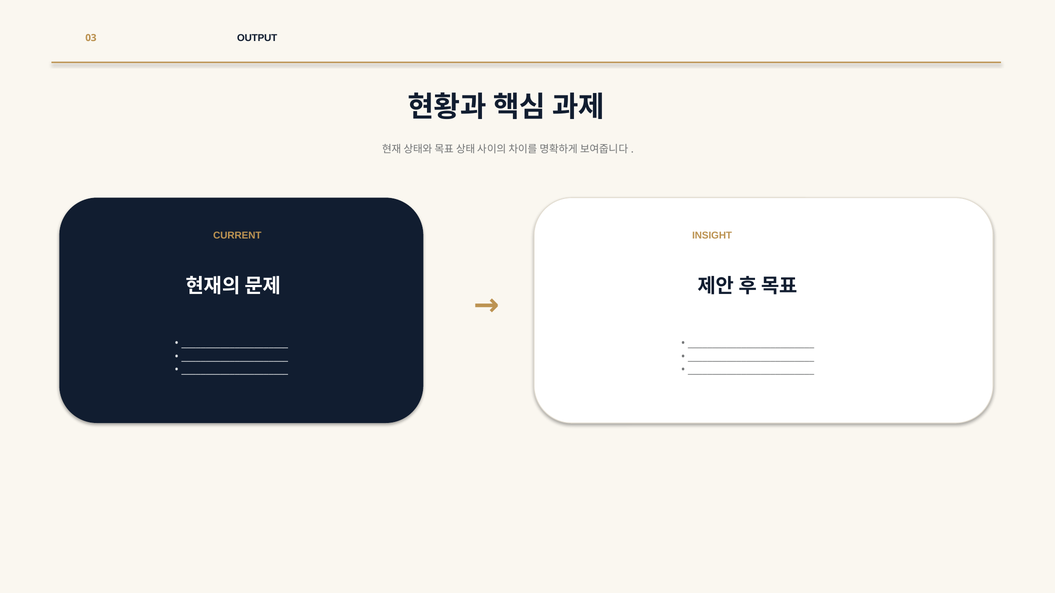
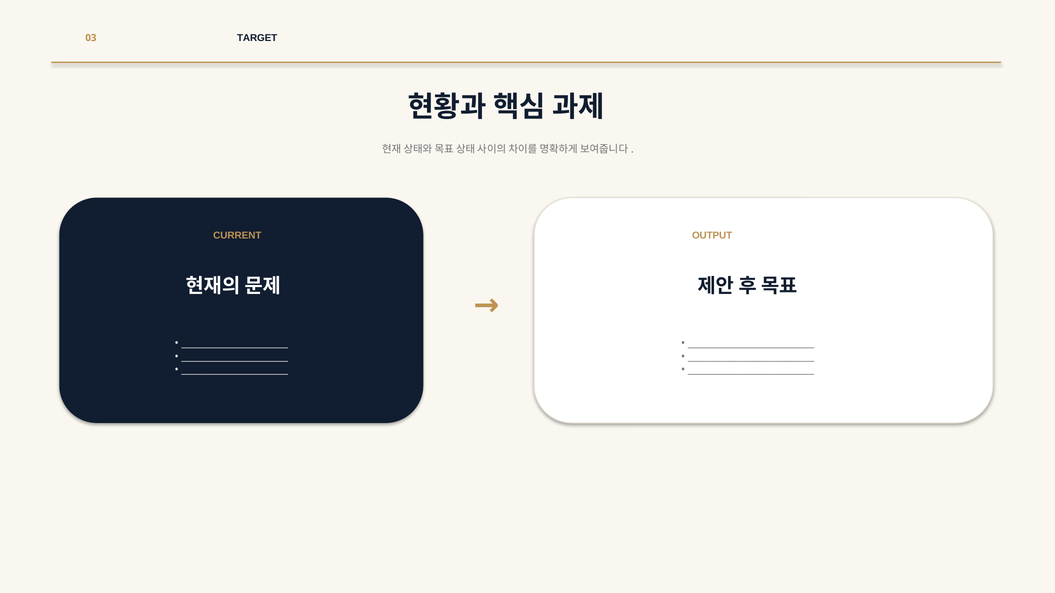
OUTPUT: OUTPUT -> TARGET
INSIGHT: INSIGHT -> OUTPUT
